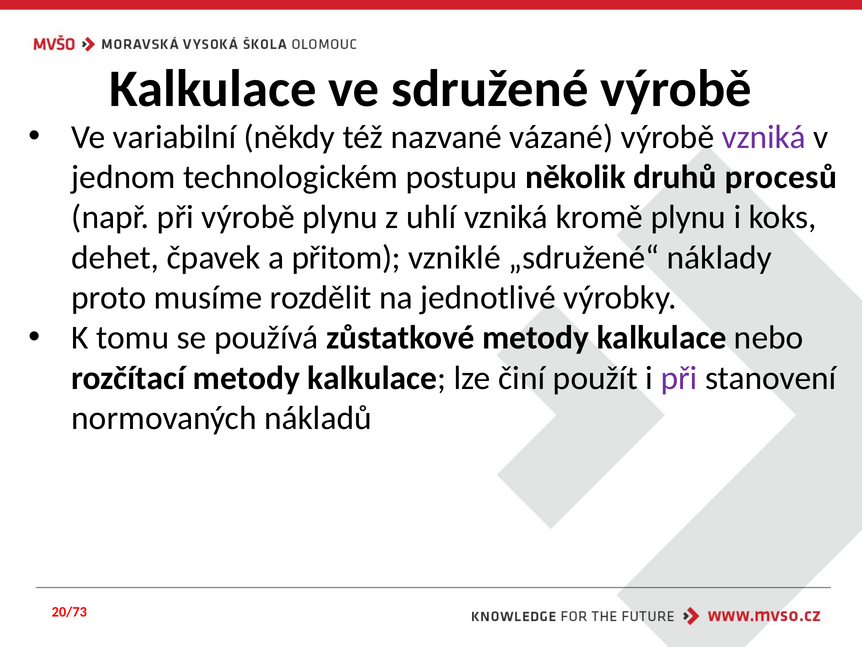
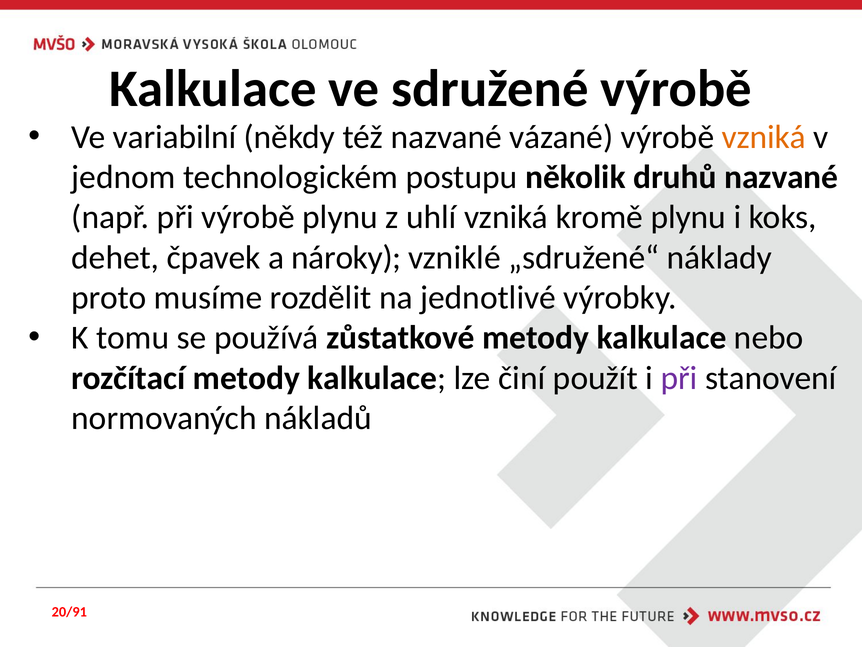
vzniká at (764, 137) colour: purple -> orange
druhů procesů: procesů -> nazvané
přitom: přitom -> nároky
20/73: 20/73 -> 20/91
